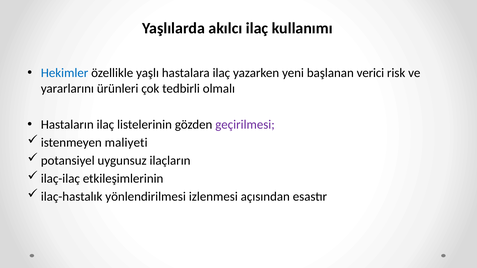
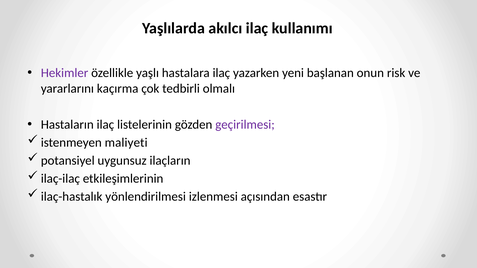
Hekimler colour: blue -> purple
verici: verici -> onun
ürünleri: ürünleri -> kaçırma
